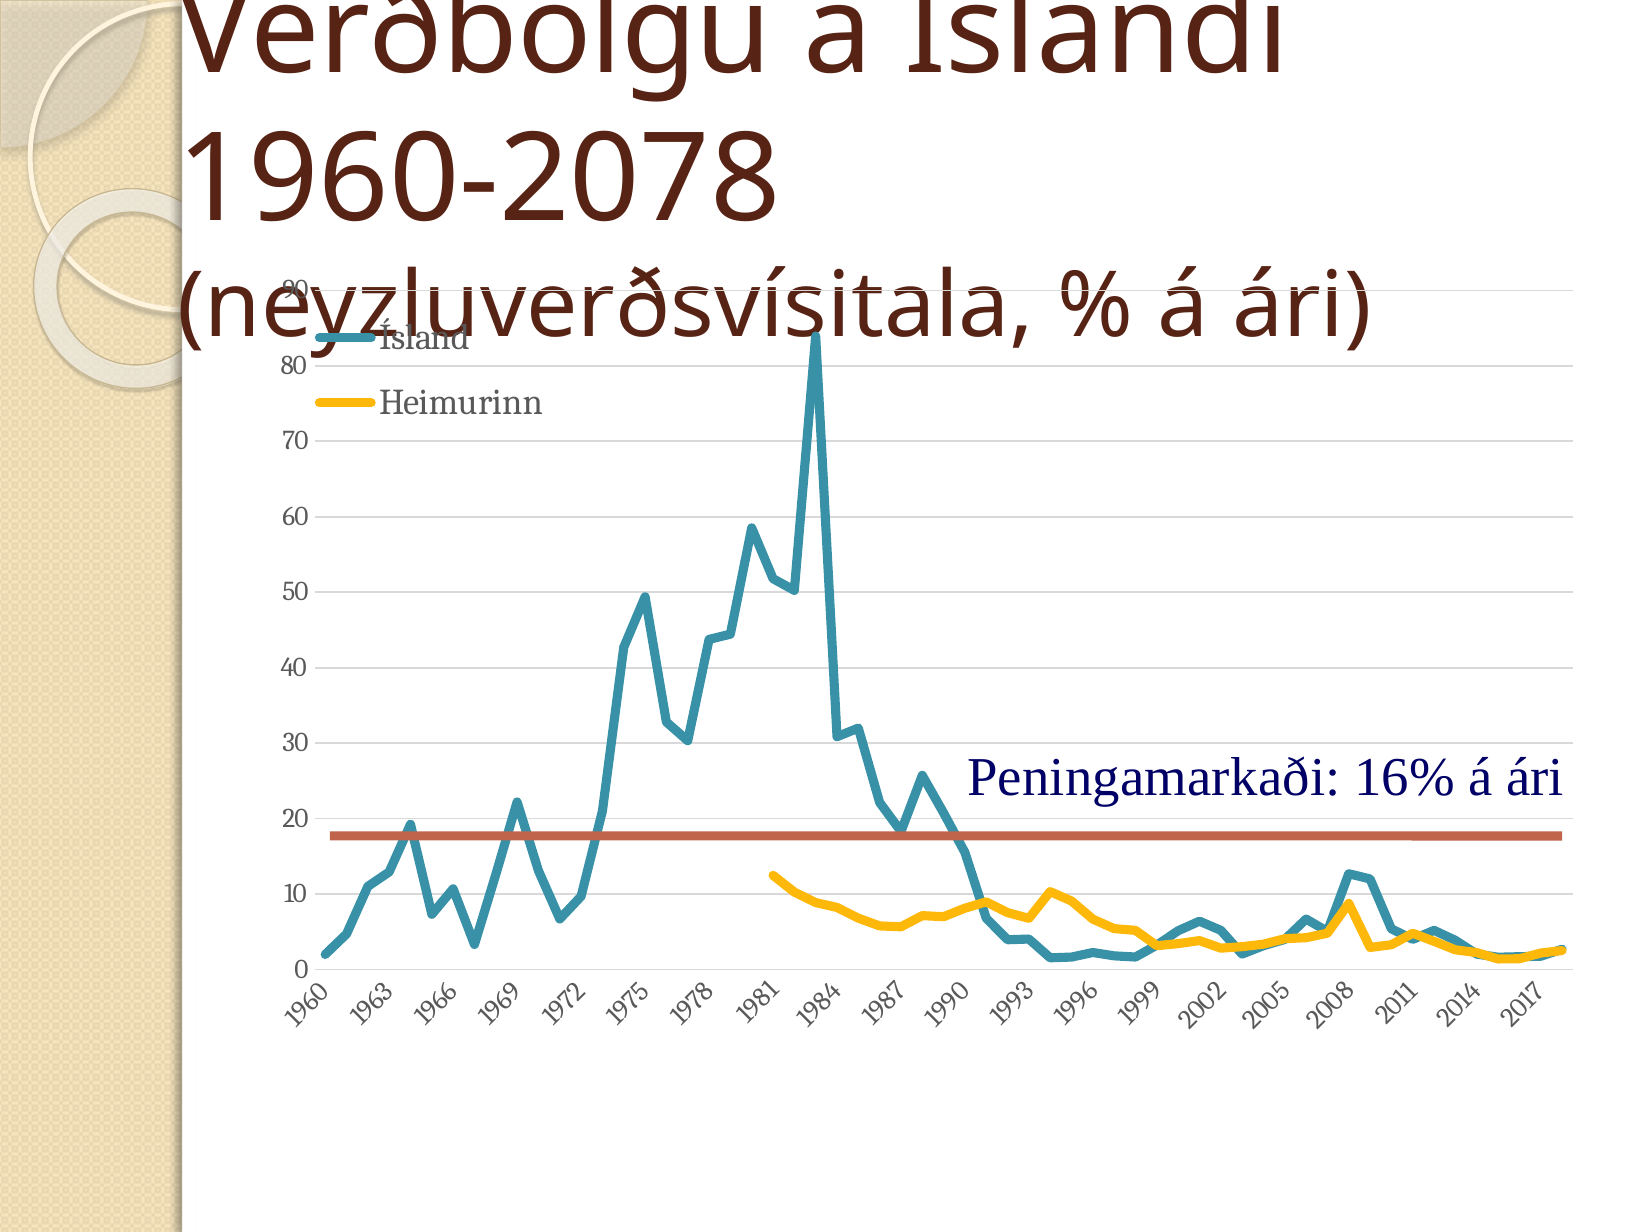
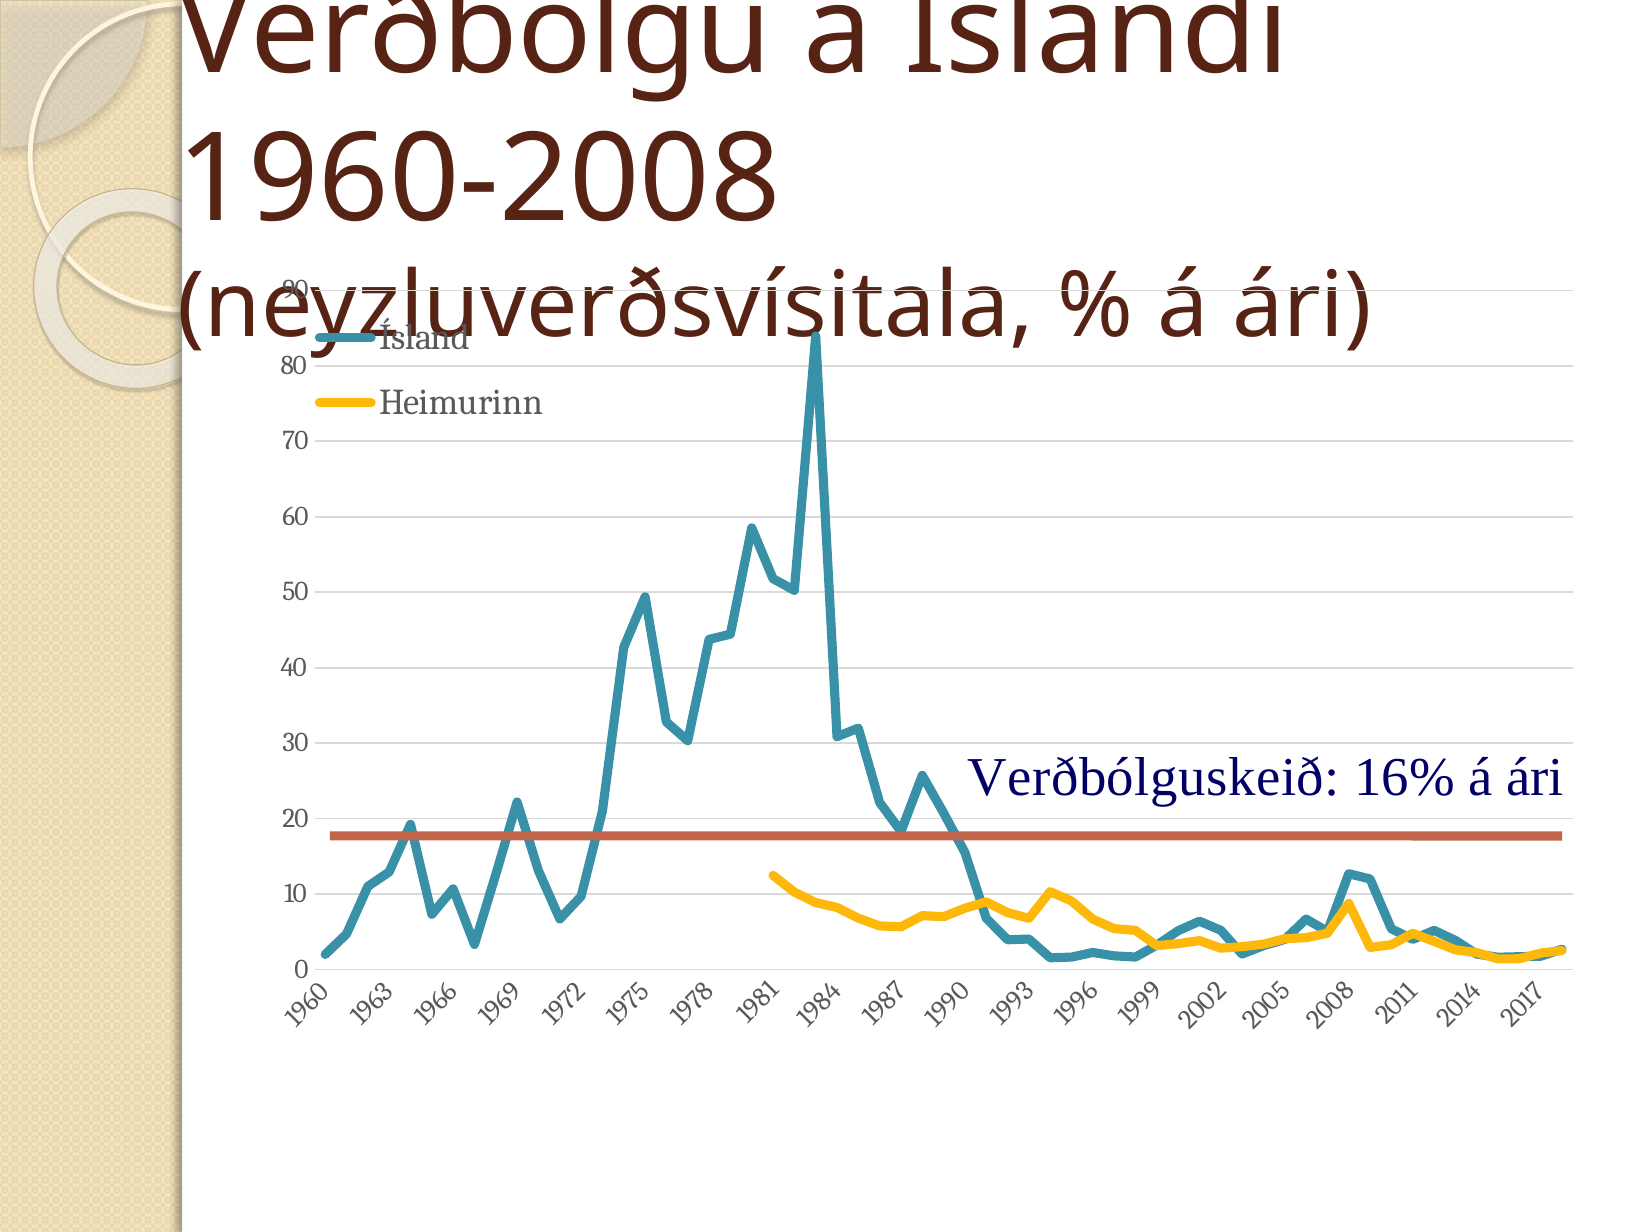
1960-2078: 1960-2078 -> 1960-2008
Peningamarkaði: Peningamarkaði -> Verðbólguskeið
